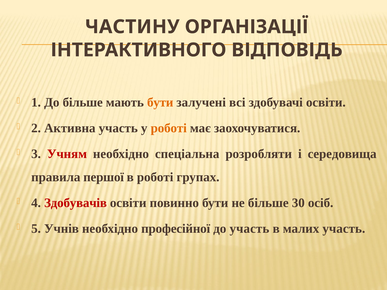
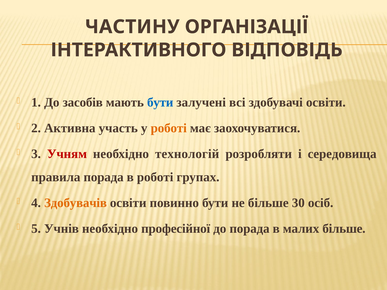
До більше: більше -> засобів
бути at (160, 102) colour: orange -> blue
спеціальна: спеціальна -> технологій
правила першої: першої -> порада
Здобувачів colour: red -> orange
до участь: участь -> порада
малих участь: участь -> більше
